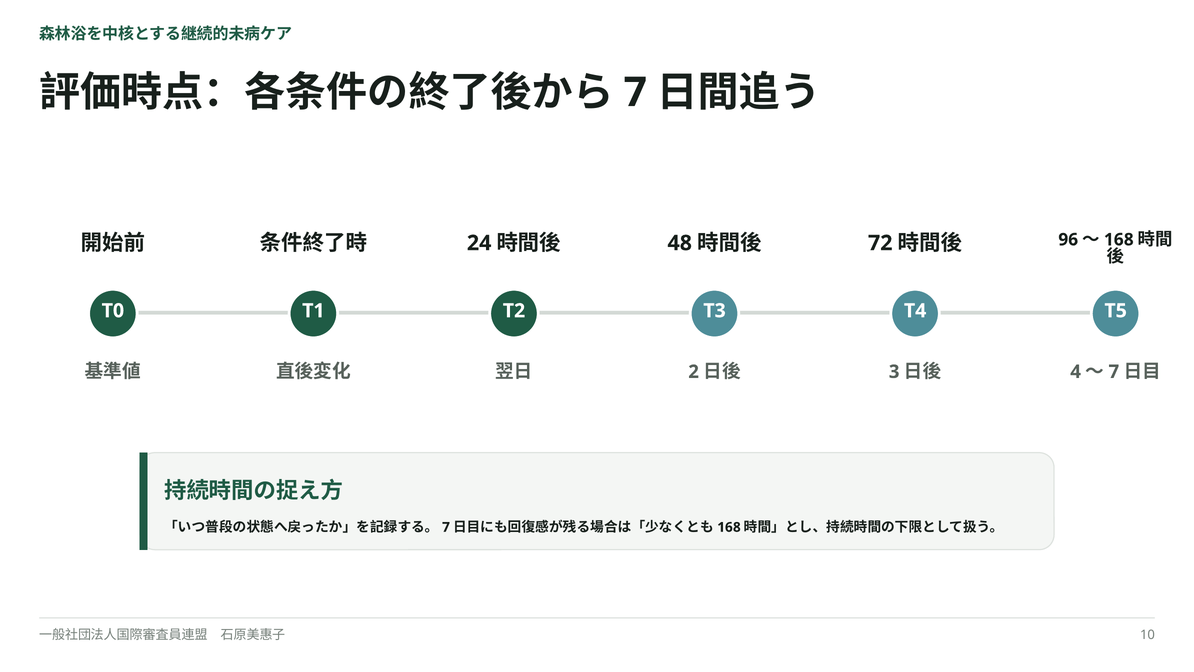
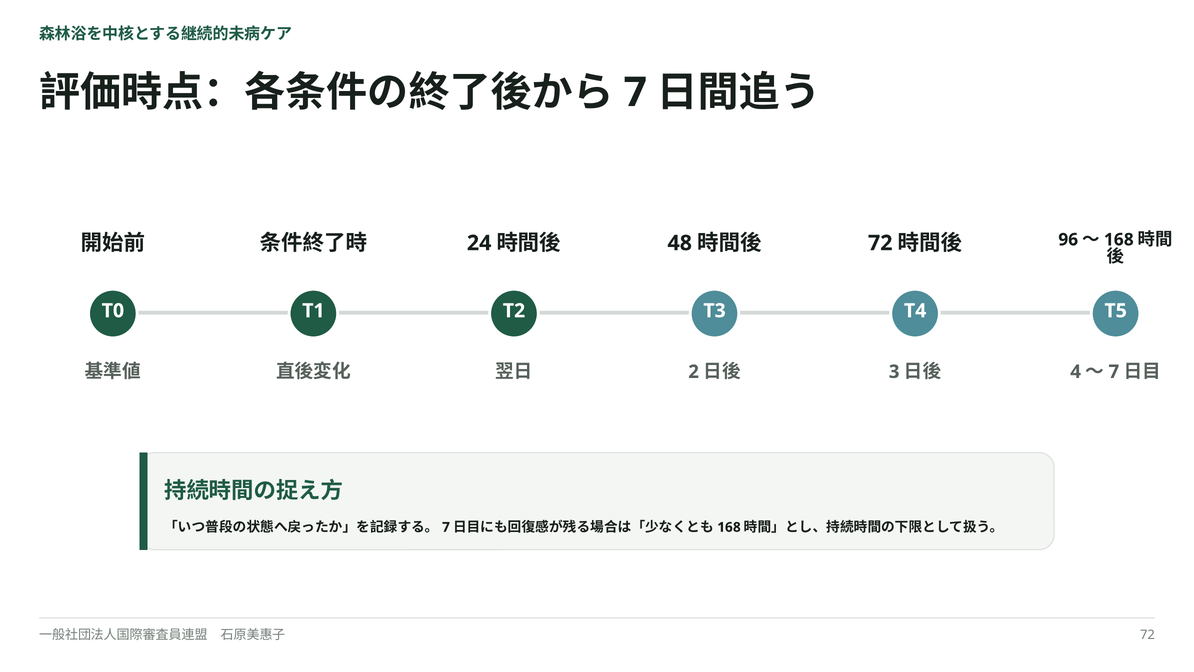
10 at (1148, 635): 10 -> 72
